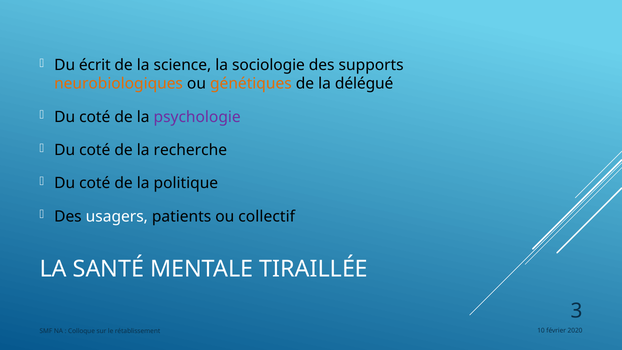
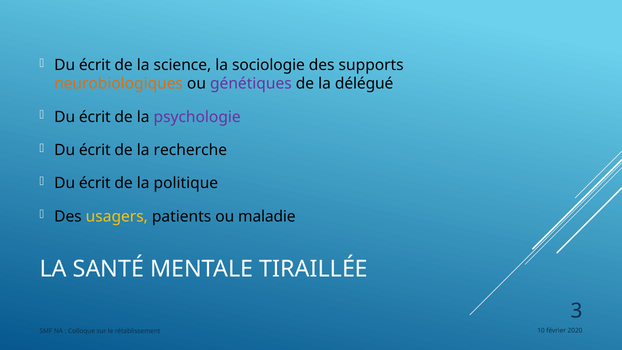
génétiques colour: orange -> purple
coté at (95, 117): coté -> écrit
coté at (95, 150): coté -> écrit
coté at (95, 183): coté -> écrit
usagers colour: white -> yellow
collectif: collectif -> maladie
